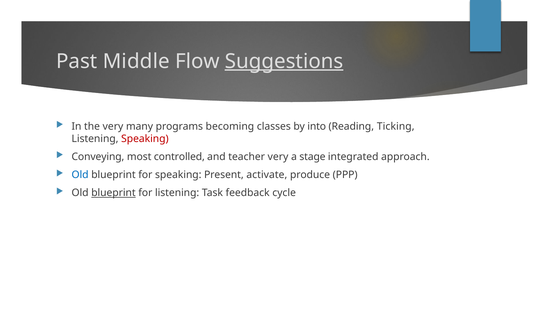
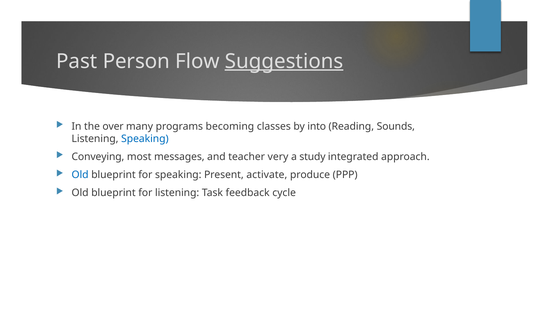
Middle: Middle -> Person
the very: very -> over
Ticking: Ticking -> Sounds
Speaking at (145, 139) colour: red -> blue
controlled: controlled -> messages
stage: stage -> study
blueprint at (113, 193) underline: present -> none
